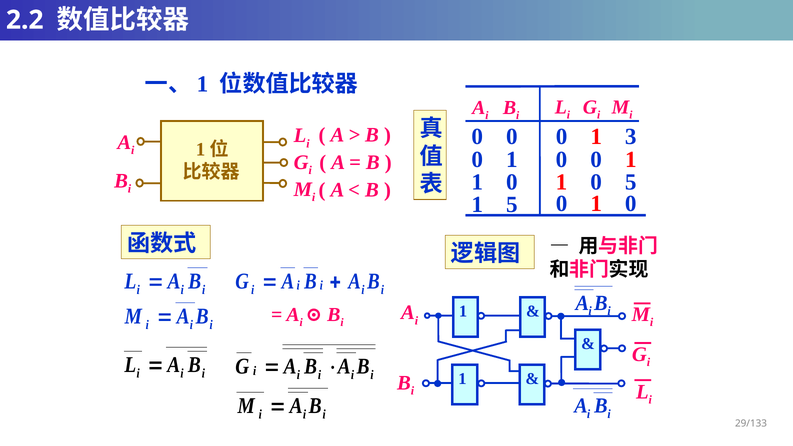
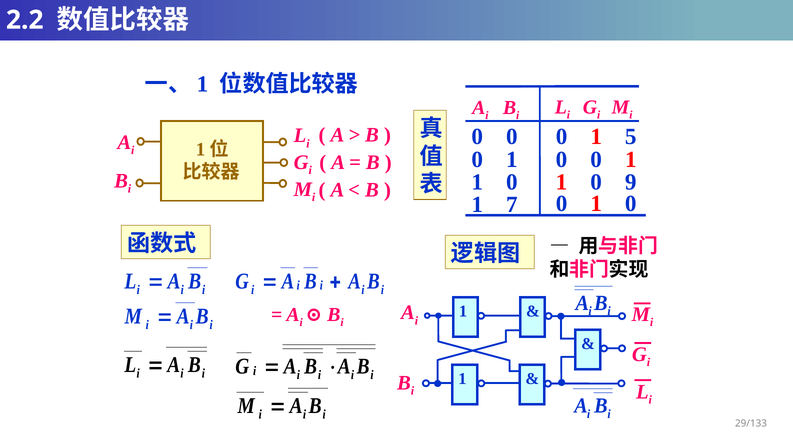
3: 3 -> 5
0 5: 5 -> 9
1 5: 5 -> 7
